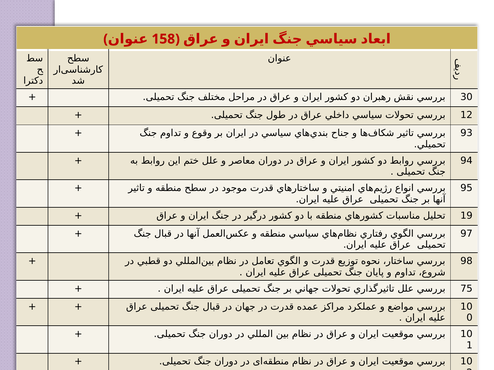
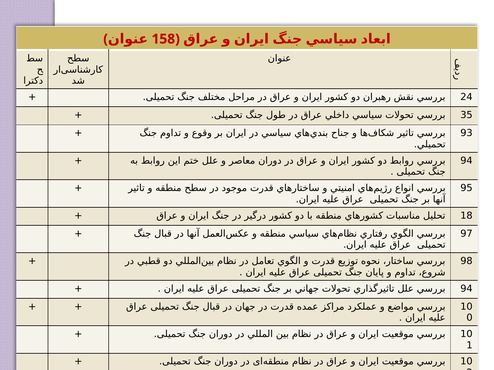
30: 30 -> 24
12: 12 -> 35
19: 19 -> 18
75 at (466, 289): 75 -> 94
